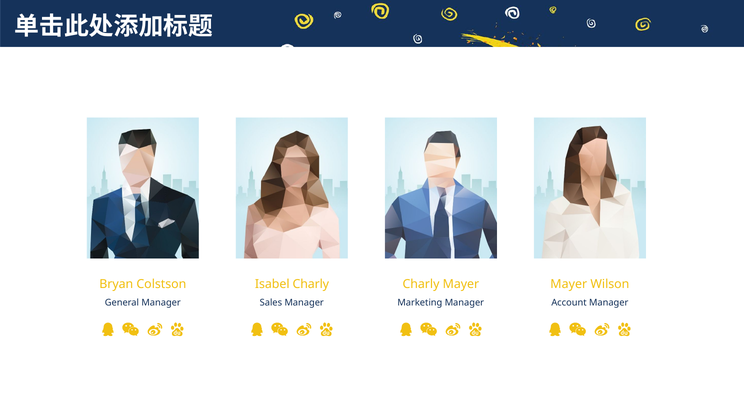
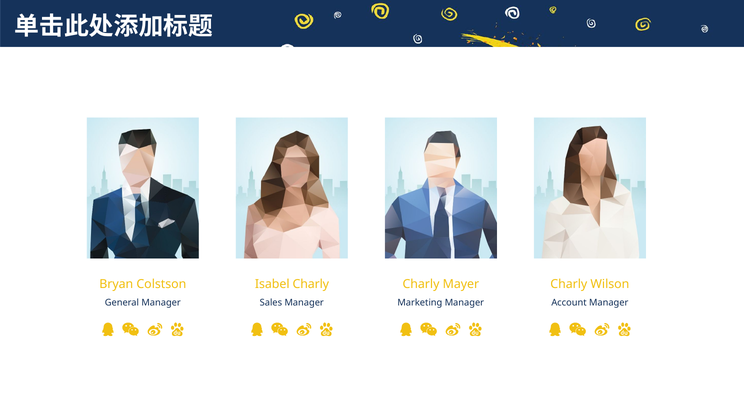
Mayer at (569, 285): Mayer -> Charly
